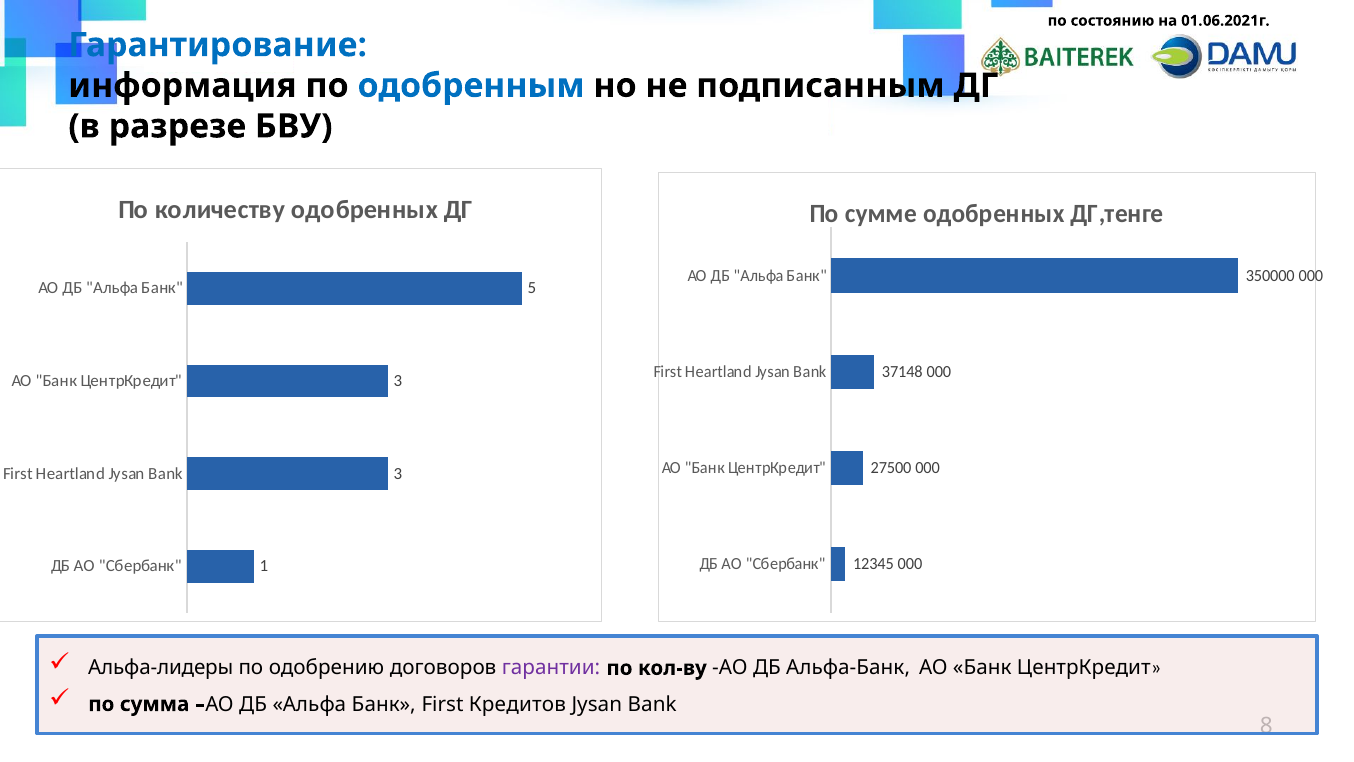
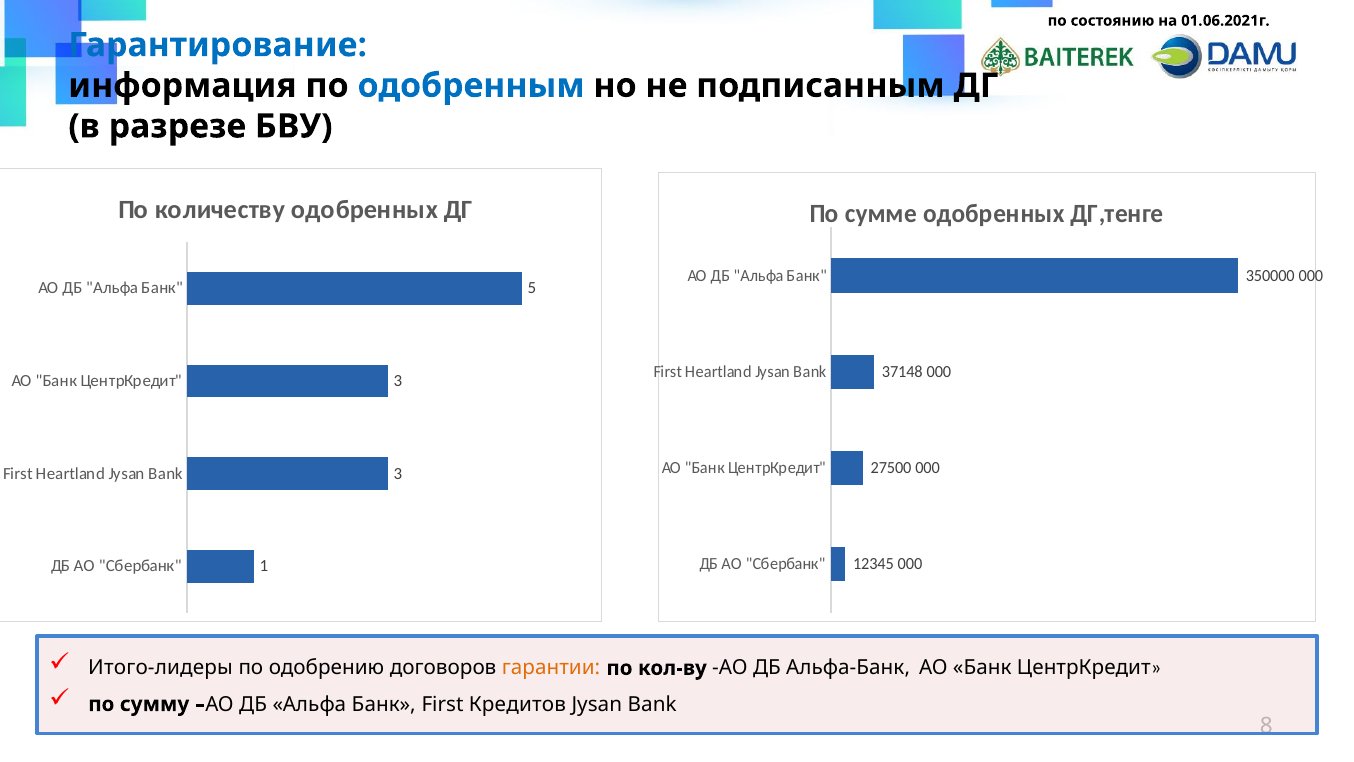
Альфа-лидеры: Альфа-лидеры -> Итого-лидеры
гарантии colour: purple -> orange
сумма: сумма -> сумму
